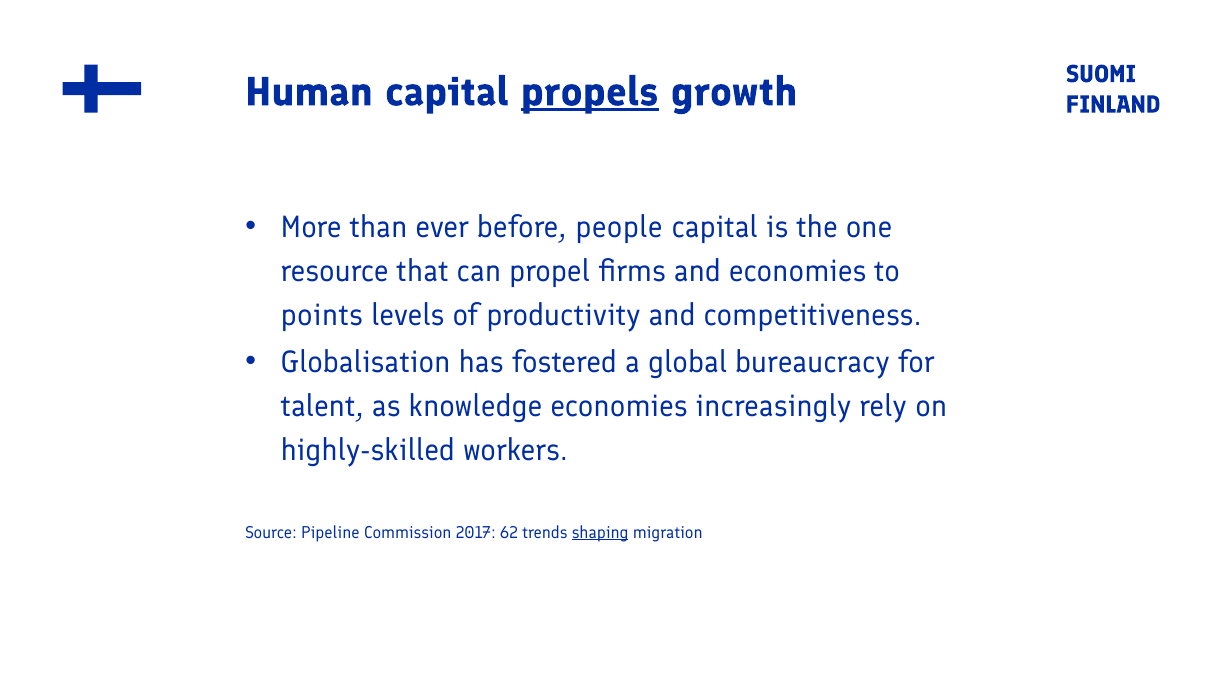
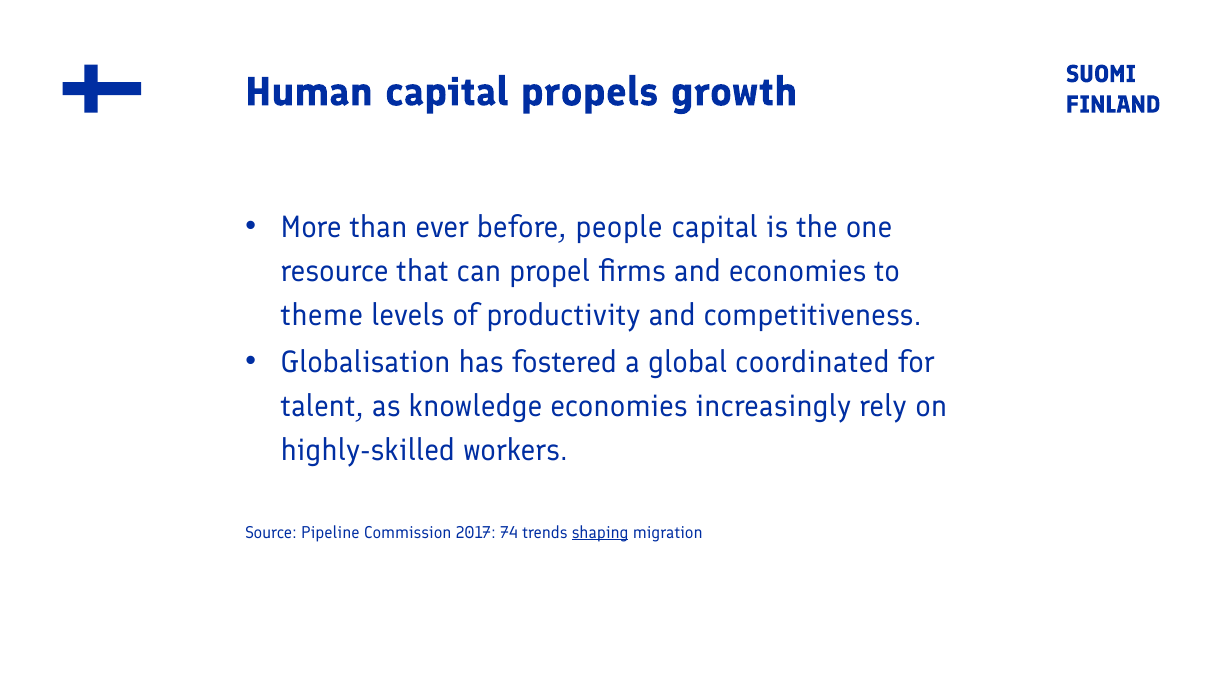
propels underline: present -> none
points: points -> theme
bureaucracy: bureaucracy -> coordinated
62: 62 -> 74
